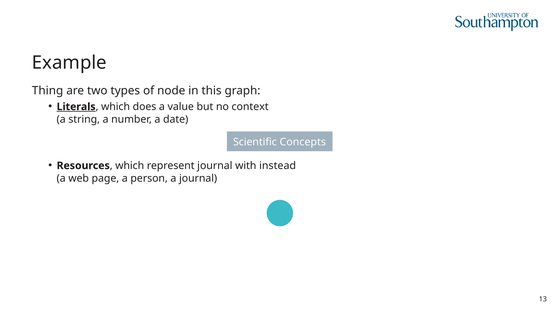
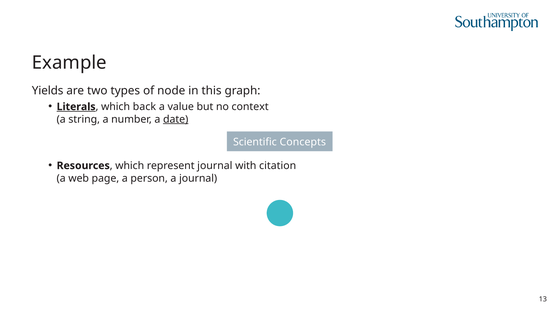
Thing: Thing -> Yields
does: does -> back
date underline: none -> present
instead: instead -> citation
